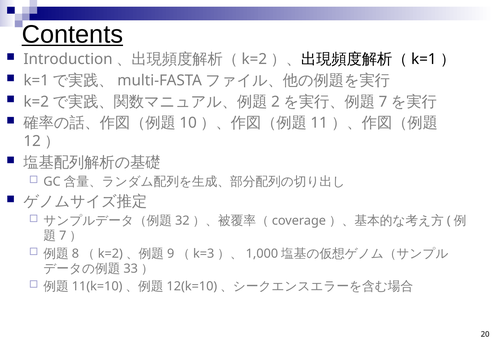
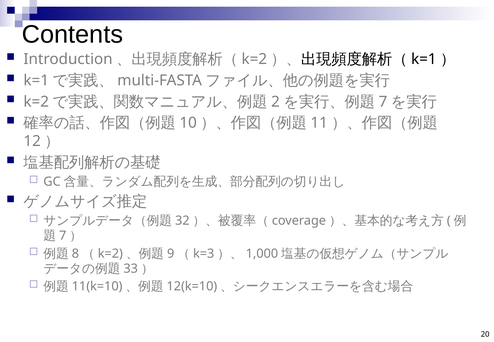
Contents underline: present -> none
